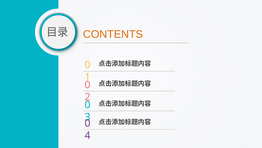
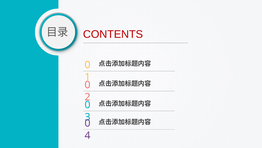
CONTENTS colour: orange -> red
